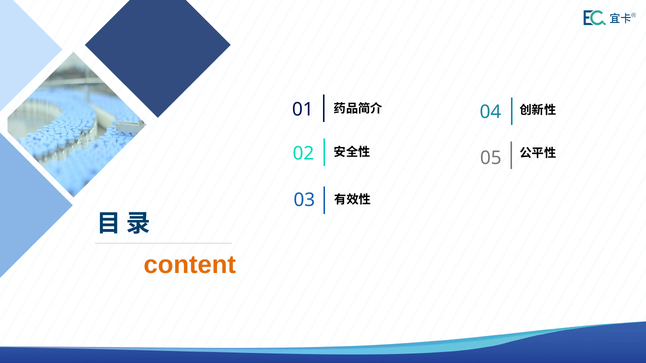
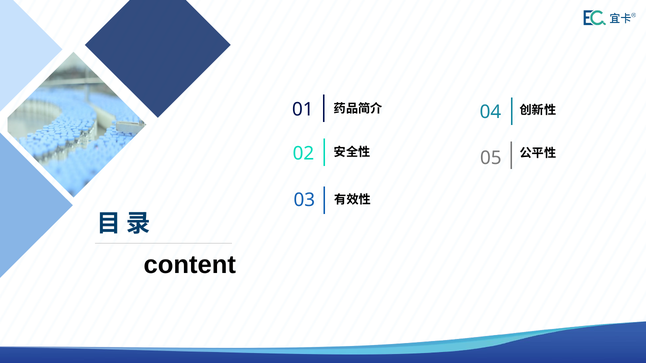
content colour: orange -> black
